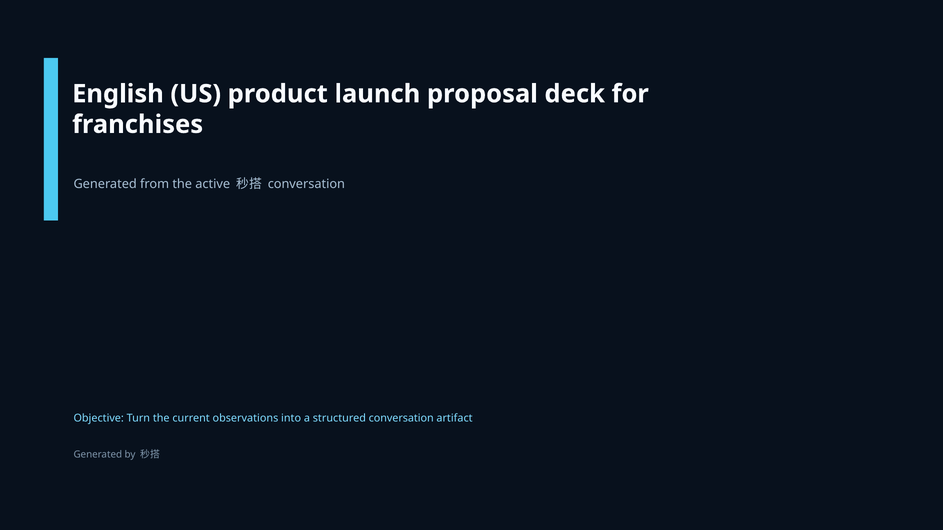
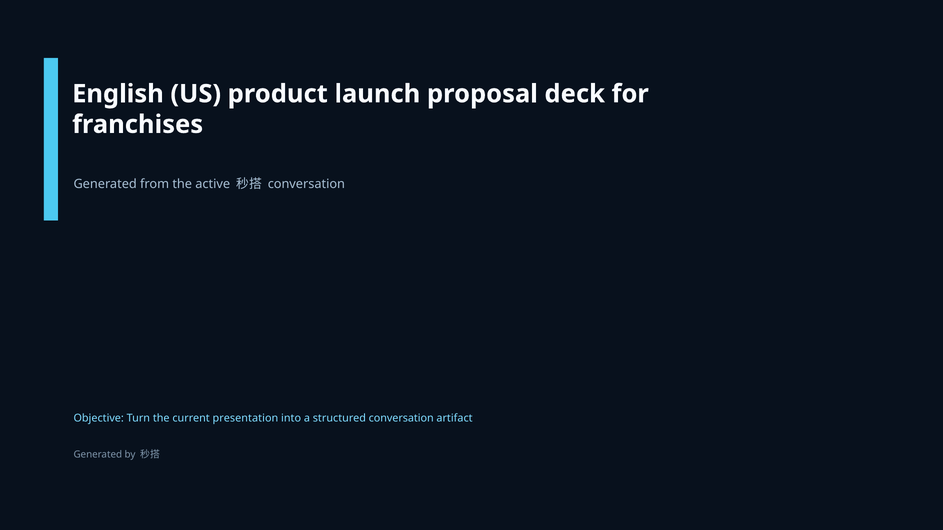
observations: observations -> presentation
